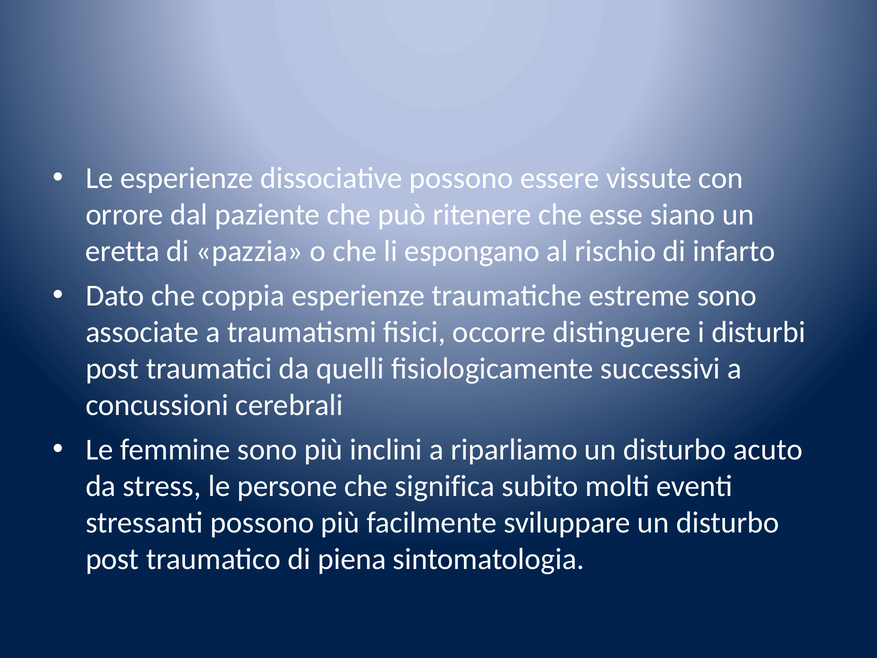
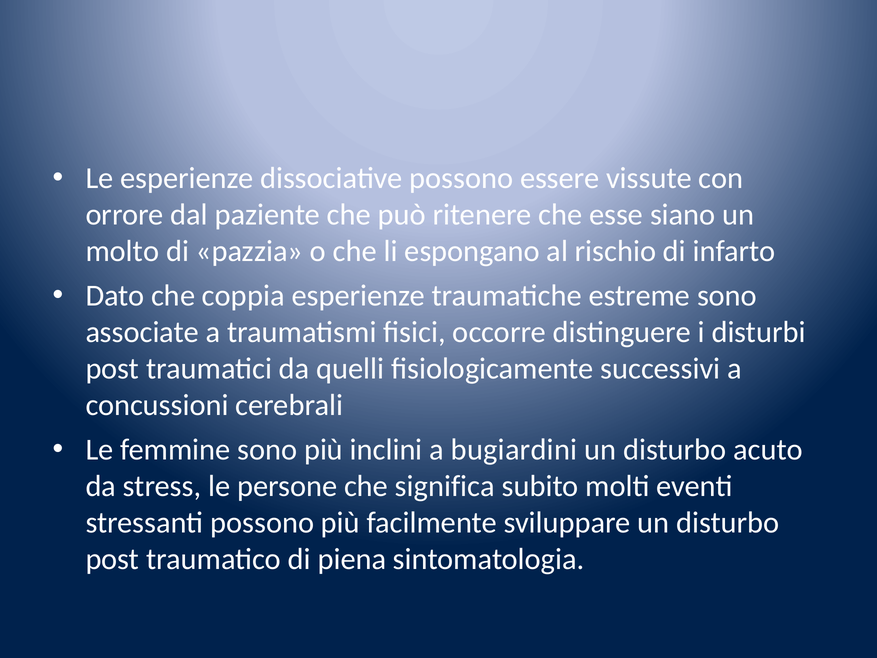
eretta: eretta -> molto
riparliamo: riparliamo -> bugiardini
